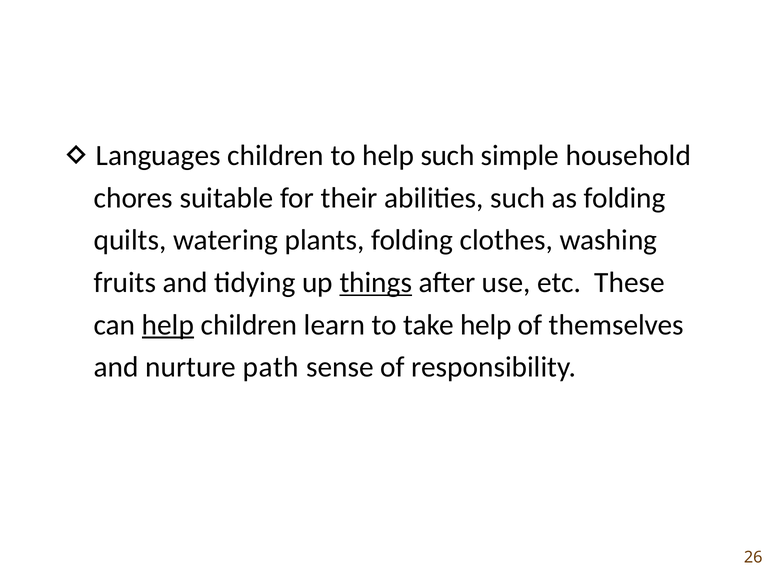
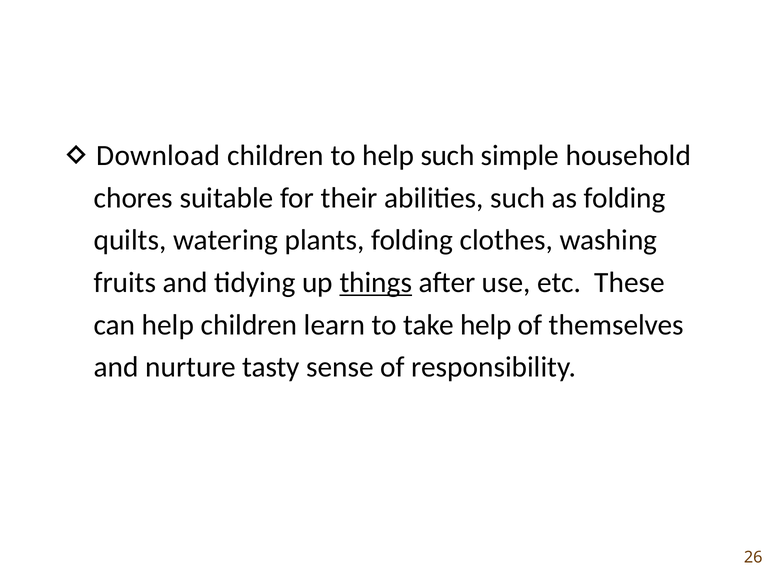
Languages: Languages -> Download
help at (168, 325) underline: present -> none
path: path -> tasty
